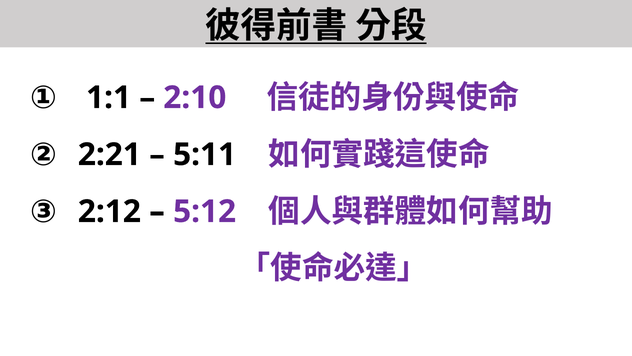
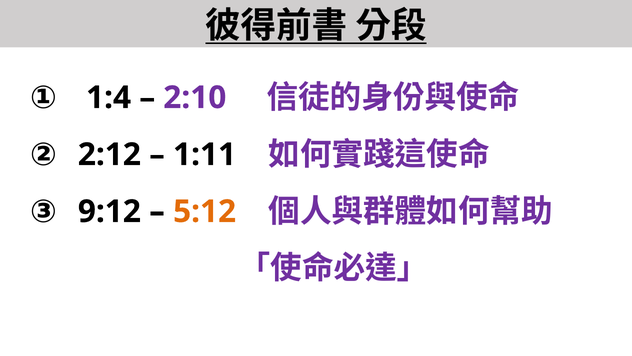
1:1: 1:1 -> 1:4
2:21: 2:21 -> 2:12
5:11: 5:11 -> 1:11
2:12: 2:12 -> 9:12
5:12 colour: purple -> orange
